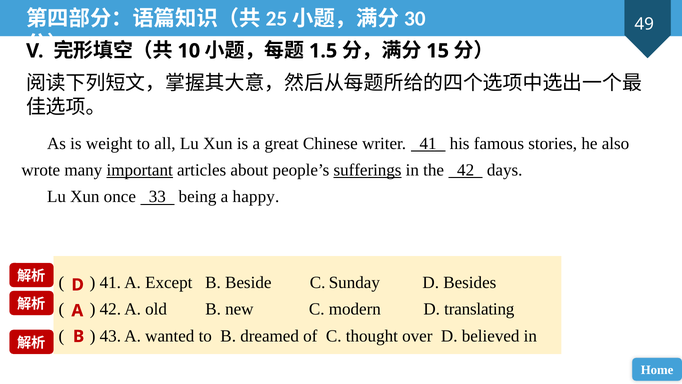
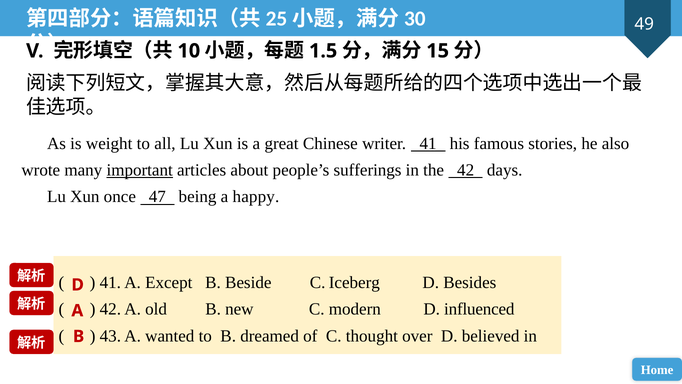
sufferings underline: present -> none
33: 33 -> 47
Sunday: Sunday -> Iceberg
translating: translating -> influenced
